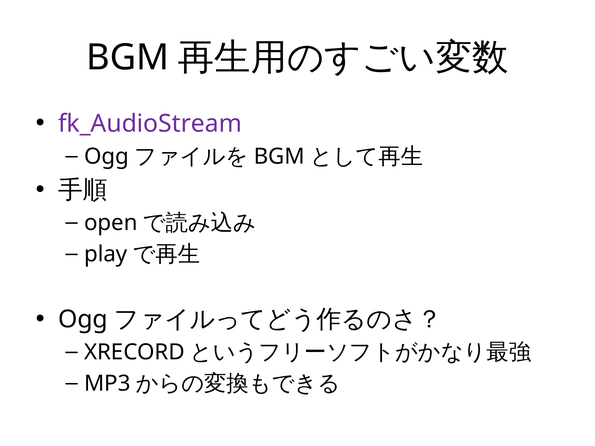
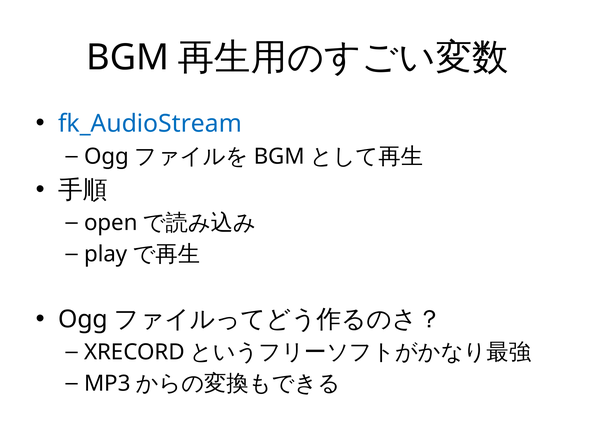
fk_AudioStream colour: purple -> blue
